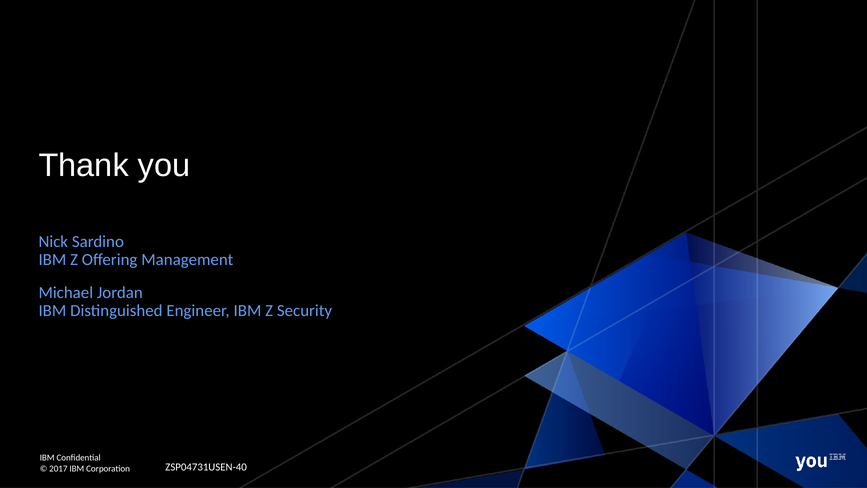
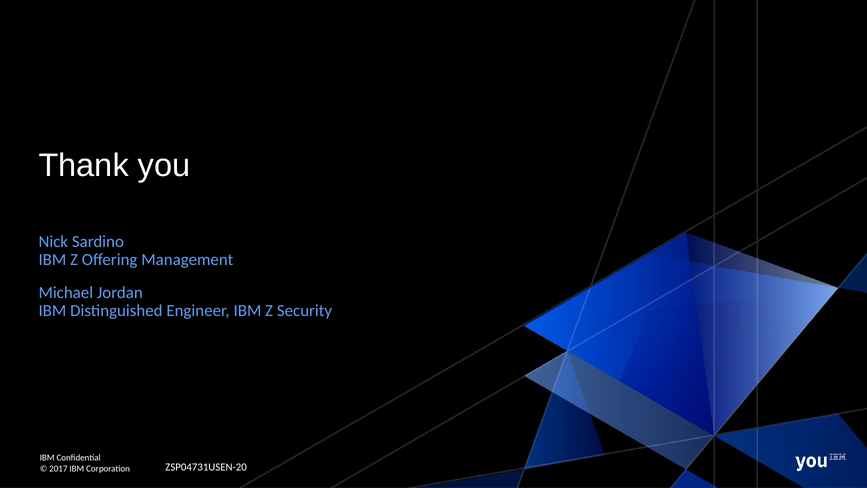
ZSP04731USEN-40: ZSP04731USEN-40 -> ZSP04731USEN-20
